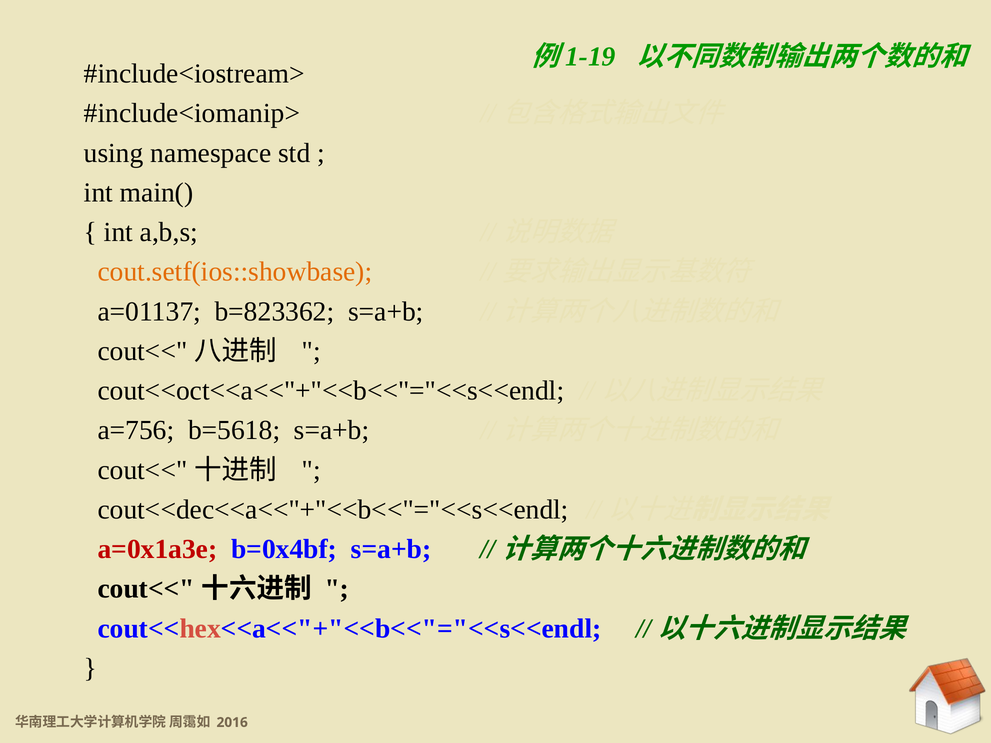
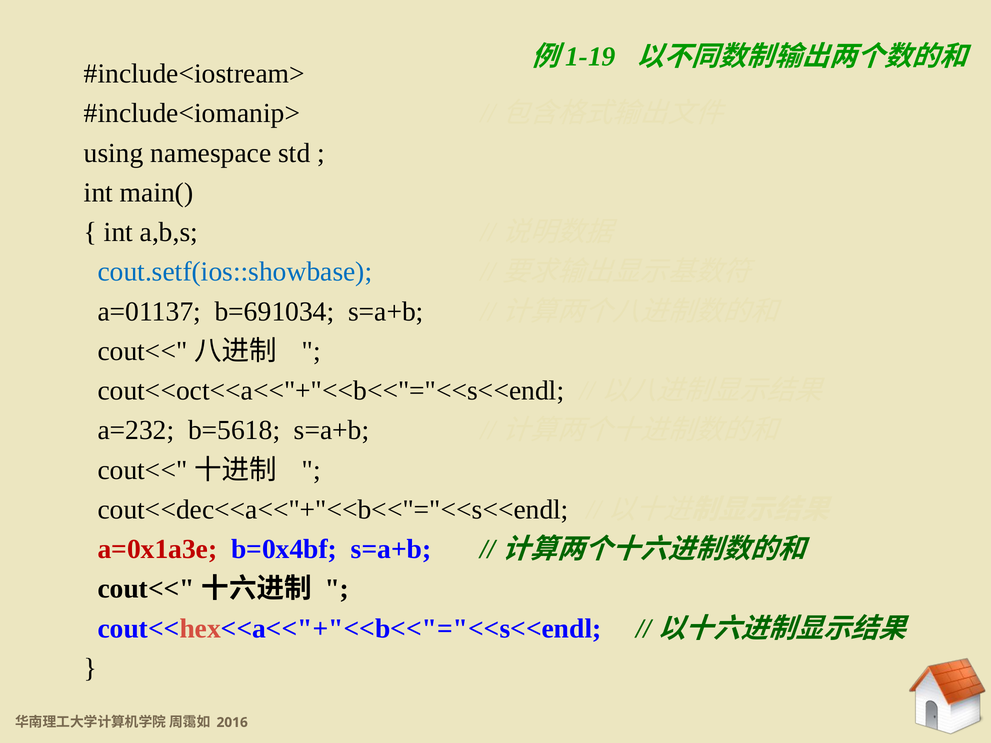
cout.setf(ios::showbase colour: orange -> blue
b=823362: b=823362 -> b=691034
a=756: a=756 -> a=232
